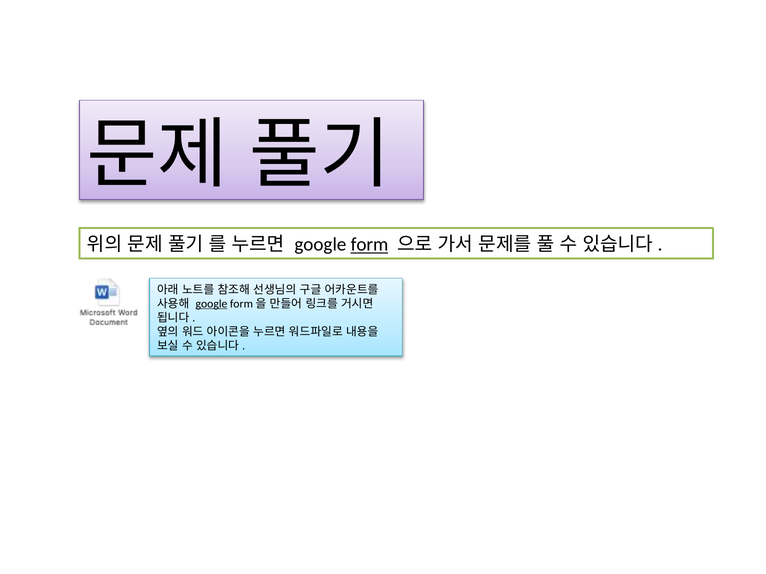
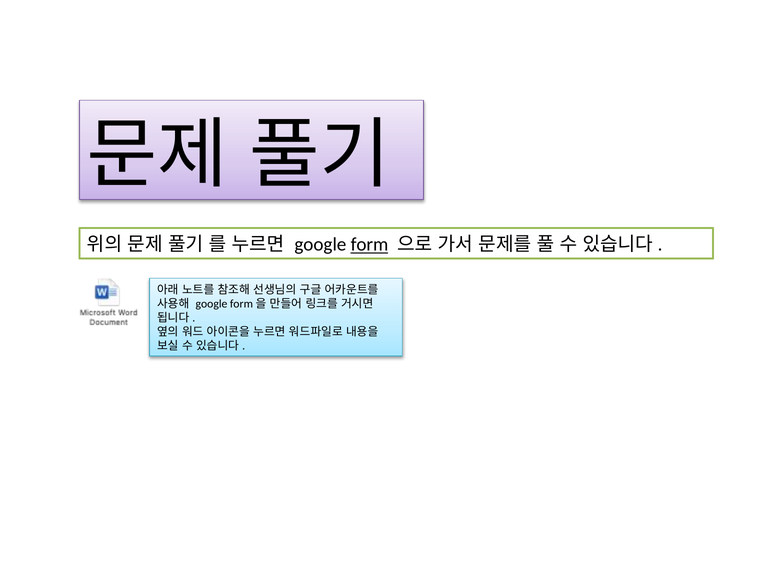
google at (211, 304) underline: present -> none
